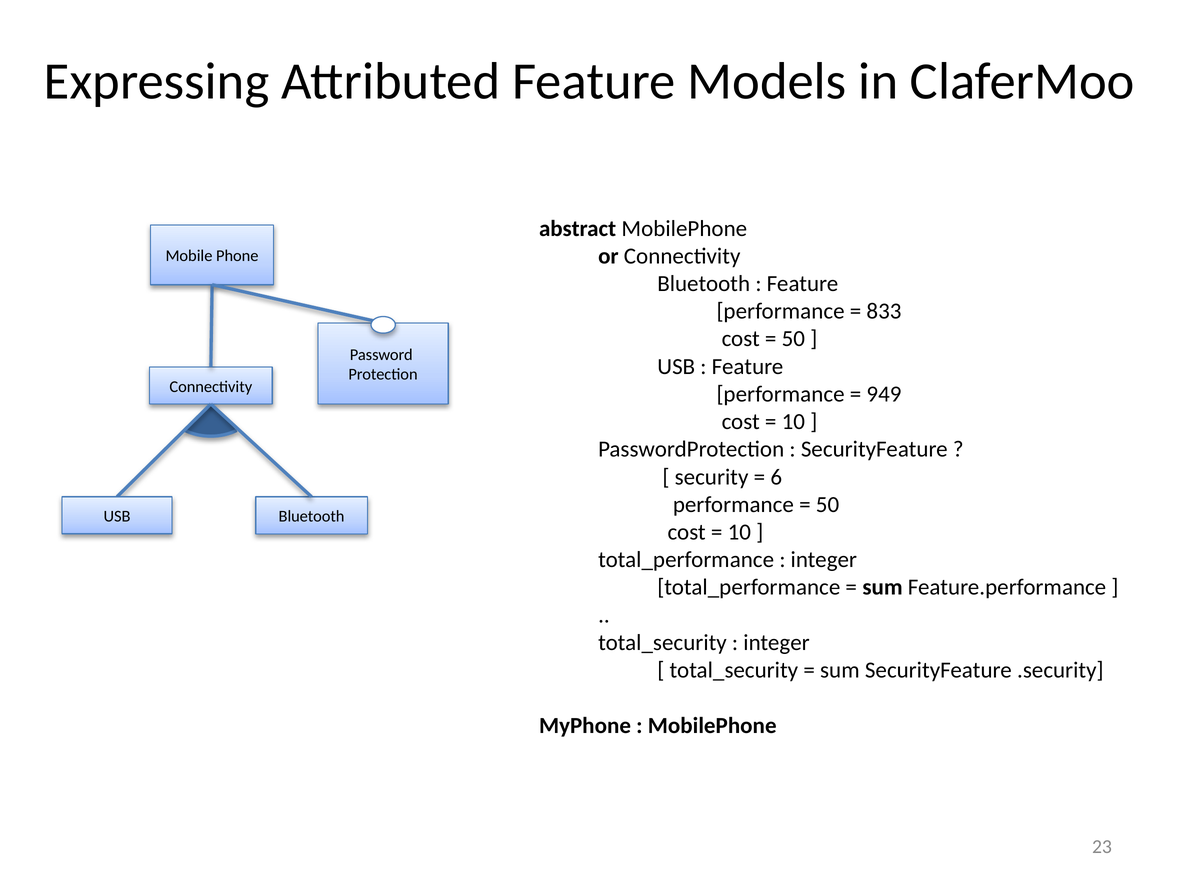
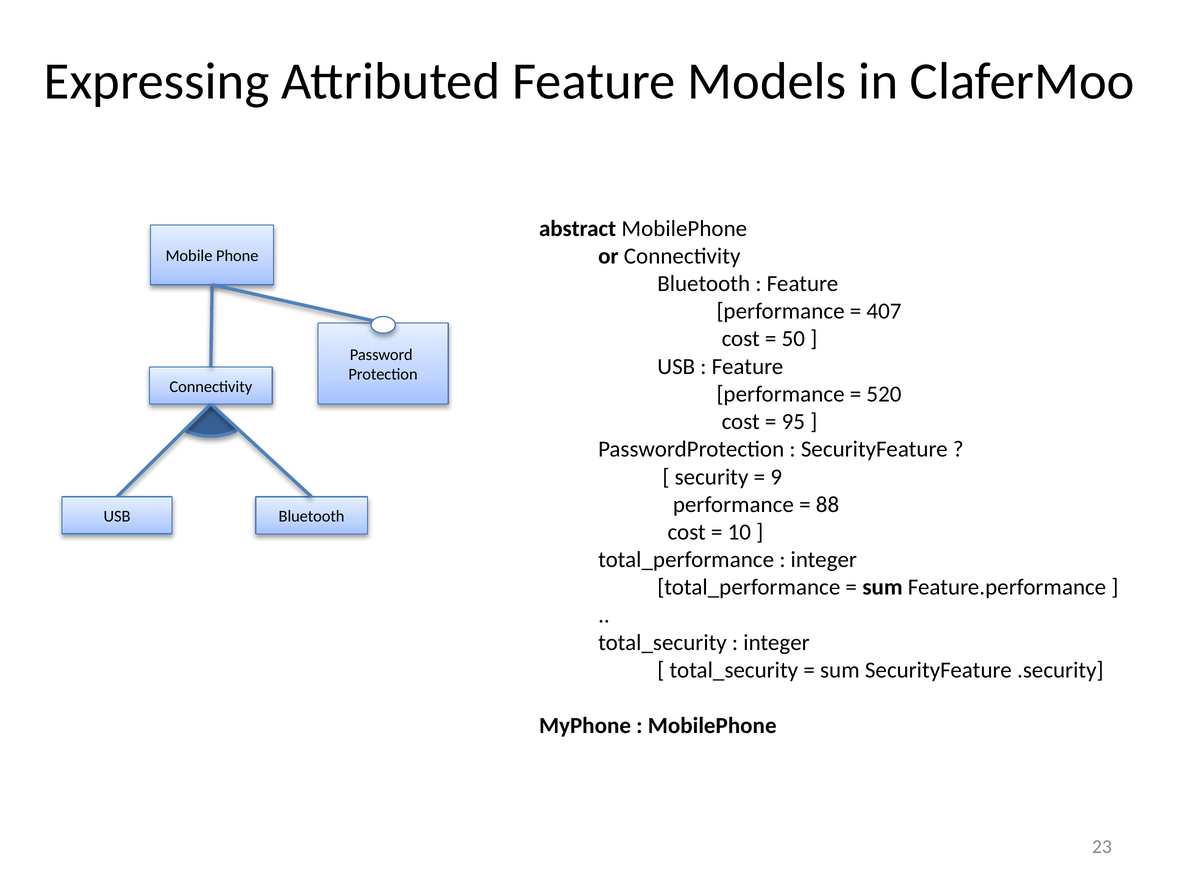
833: 833 -> 407
949: 949 -> 520
10 at (793, 422): 10 -> 95
6: 6 -> 9
50 at (828, 505): 50 -> 88
